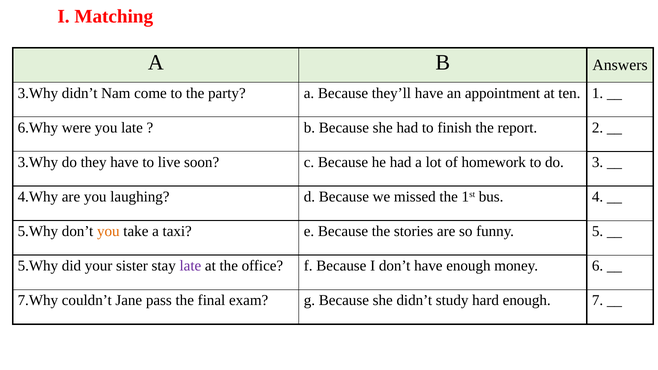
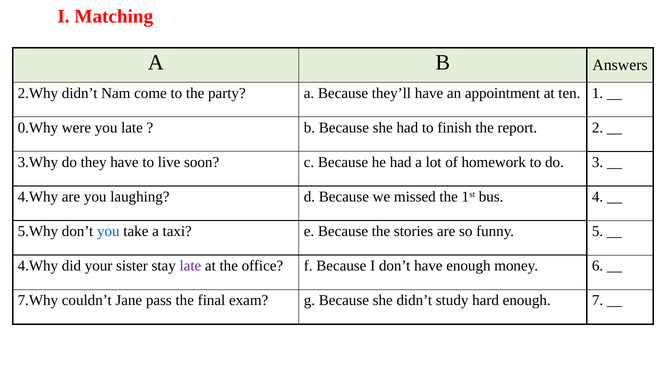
3.Why at (38, 93): 3.Why -> 2.Why
6.Why: 6.Why -> 0.Why
you at (108, 231) colour: orange -> blue
5.Why at (38, 266): 5.Why -> 4.Why
